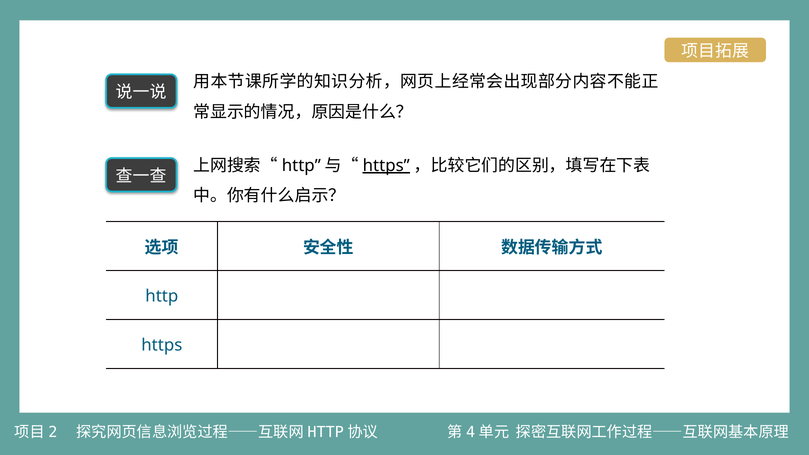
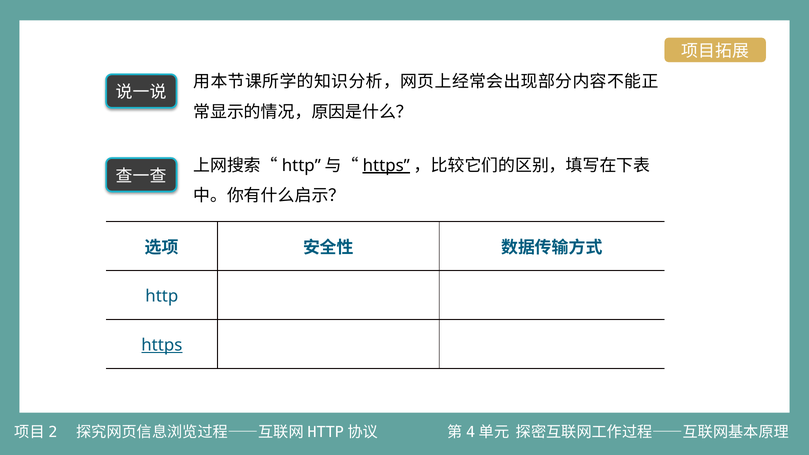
https at (162, 345) underline: none -> present
